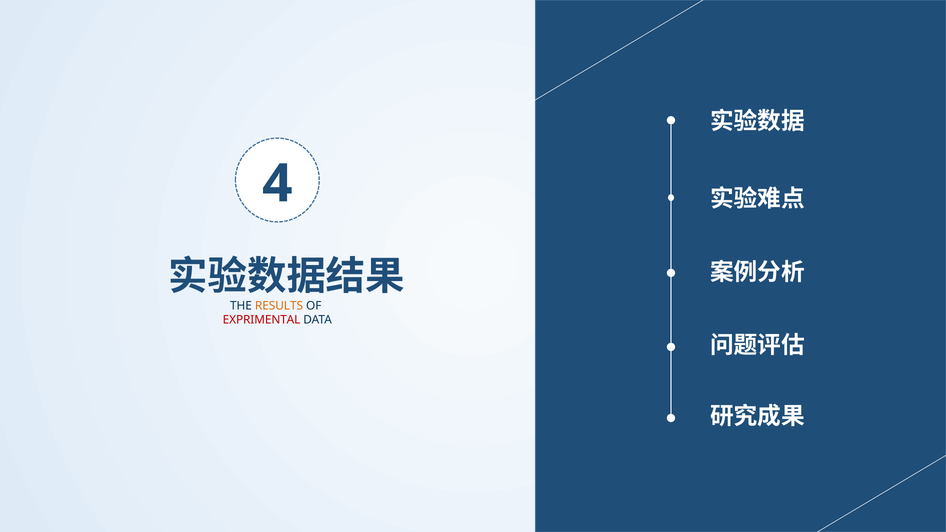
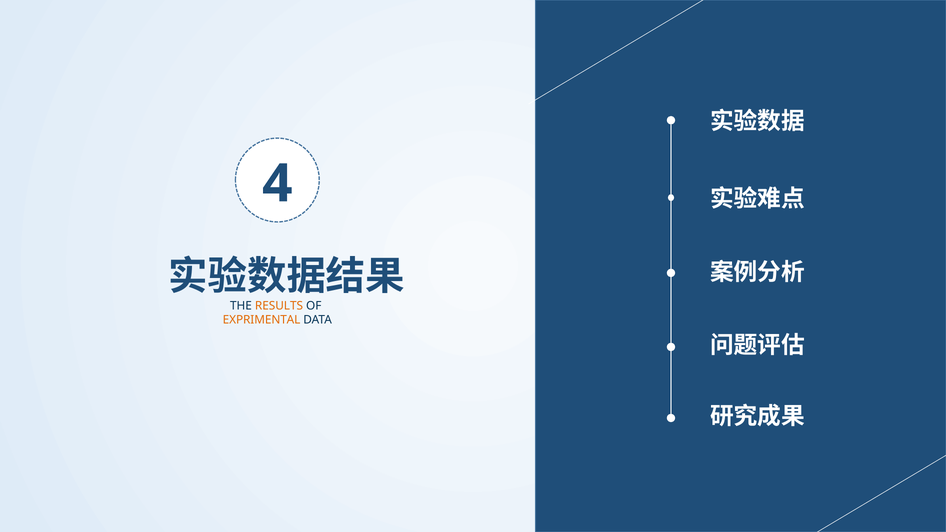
EXPRIMENTAL colour: red -> orange
